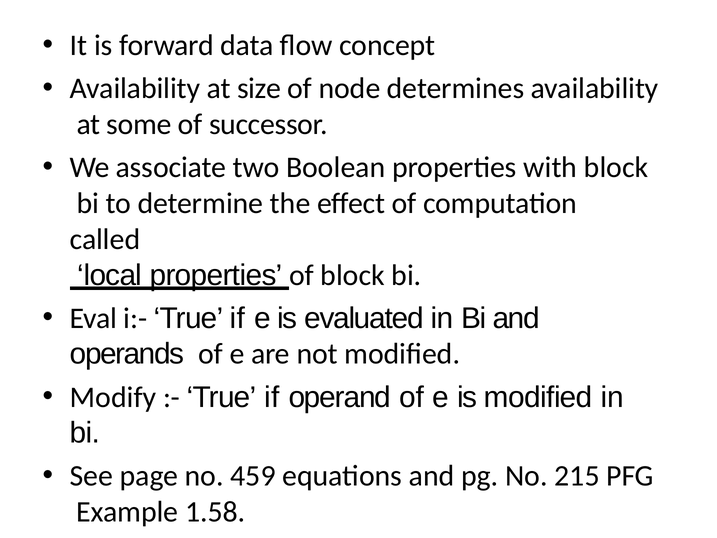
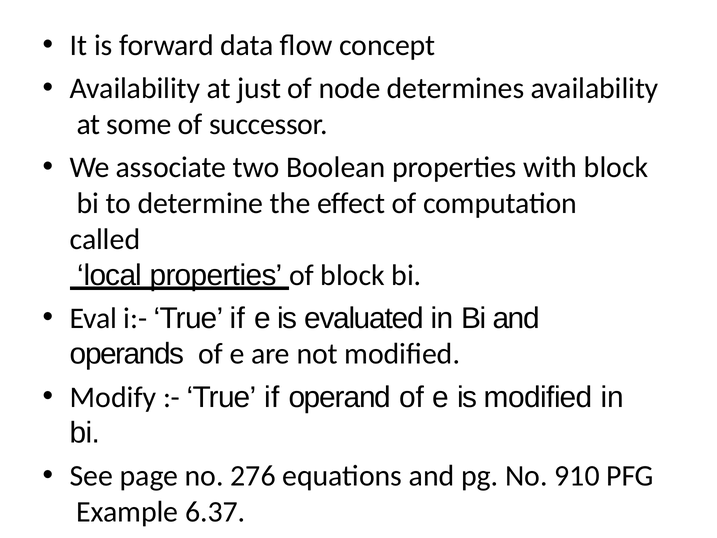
size: size -> just
459: 459 -> 276
215: 215 -> 910
1.58: 1.58 -> 6.37
